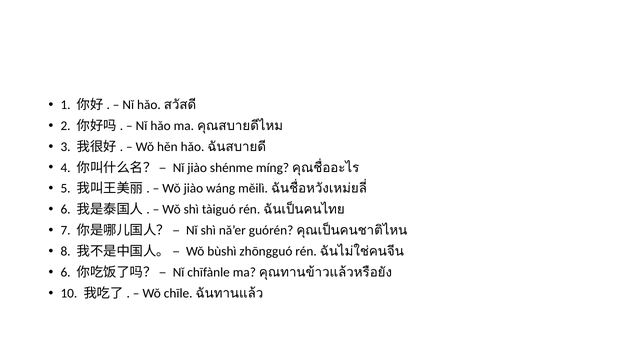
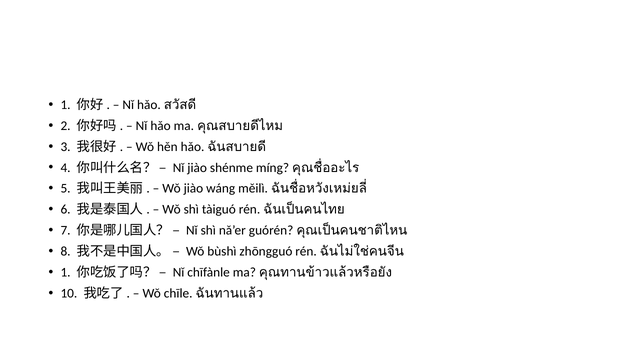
6 at (66, 273): 6 -> 1
